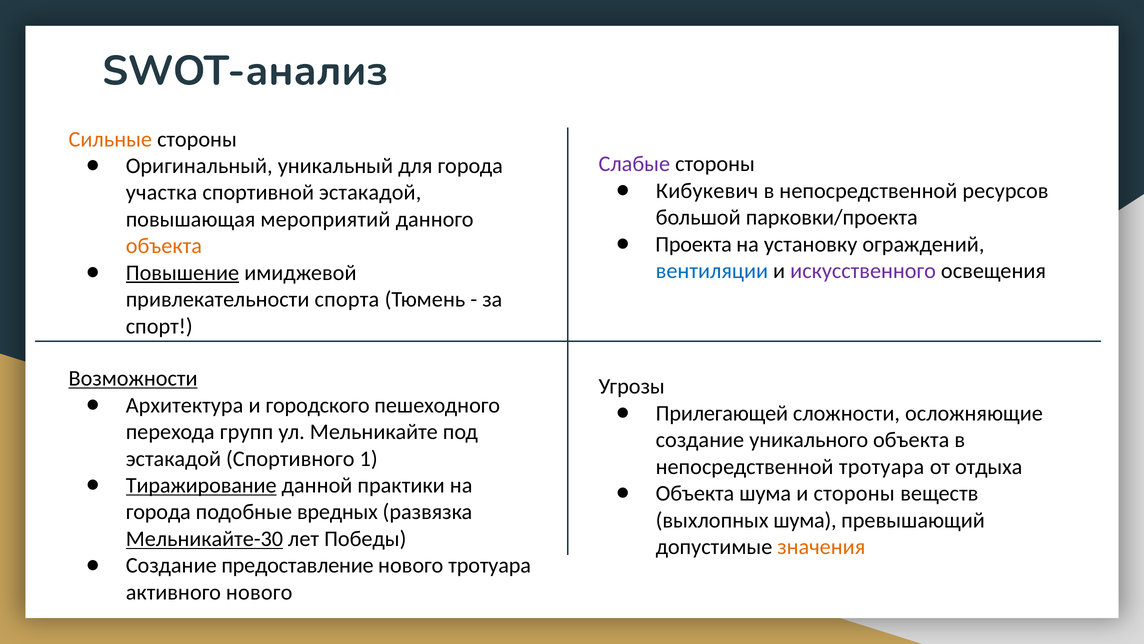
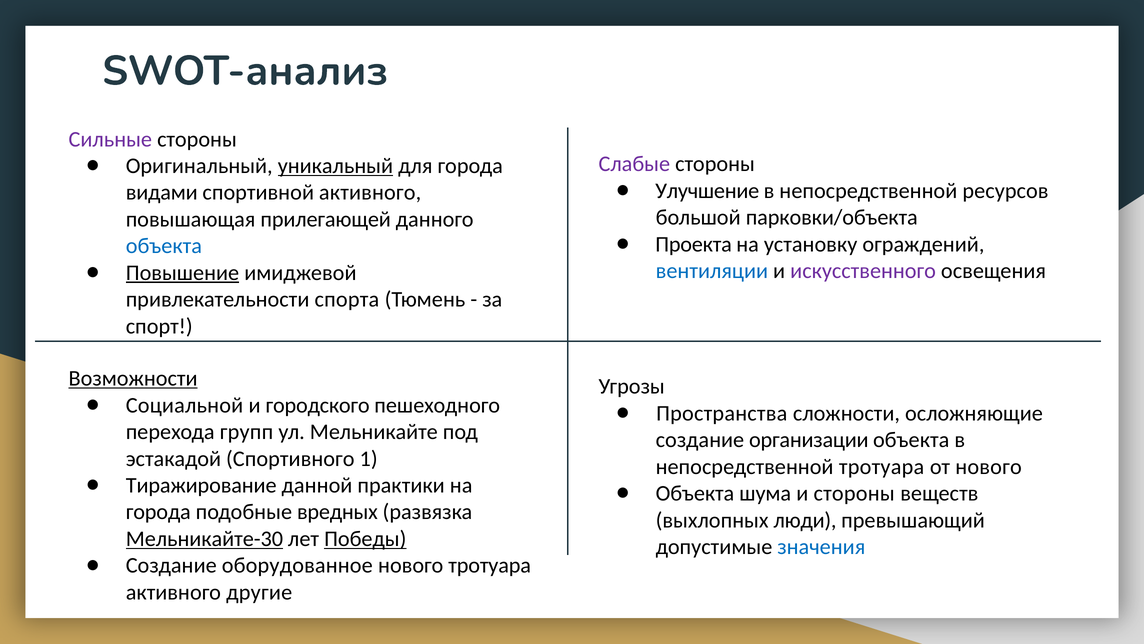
Сильные colour: orange -> purple
уникальный underline: none -> present
Кибукевич: Кибукевич -> Улучшение
участка: участка -> видами
спортивной эстакадой: эстакадой -> активного
парковки/проекта: парковки/проекта -> парковки/объекта
мероприятий: мероприятий -> прилегающей
объекта at (164, 246) colour: orange -> blue
Архитектура: Архитектура -> Социальной
Прилегающей: Прилегающей -> Пространства
уникального: уникального -> организации
от отдыха: отдыха -> нового
Тиражирование underline: present -> none
выхлопных шума: шума -> люди
Победы underline: none -> present
значения colour: orange -> blue
предоставление: предоставление -> оборудованное
активного нового: нового -> другие
